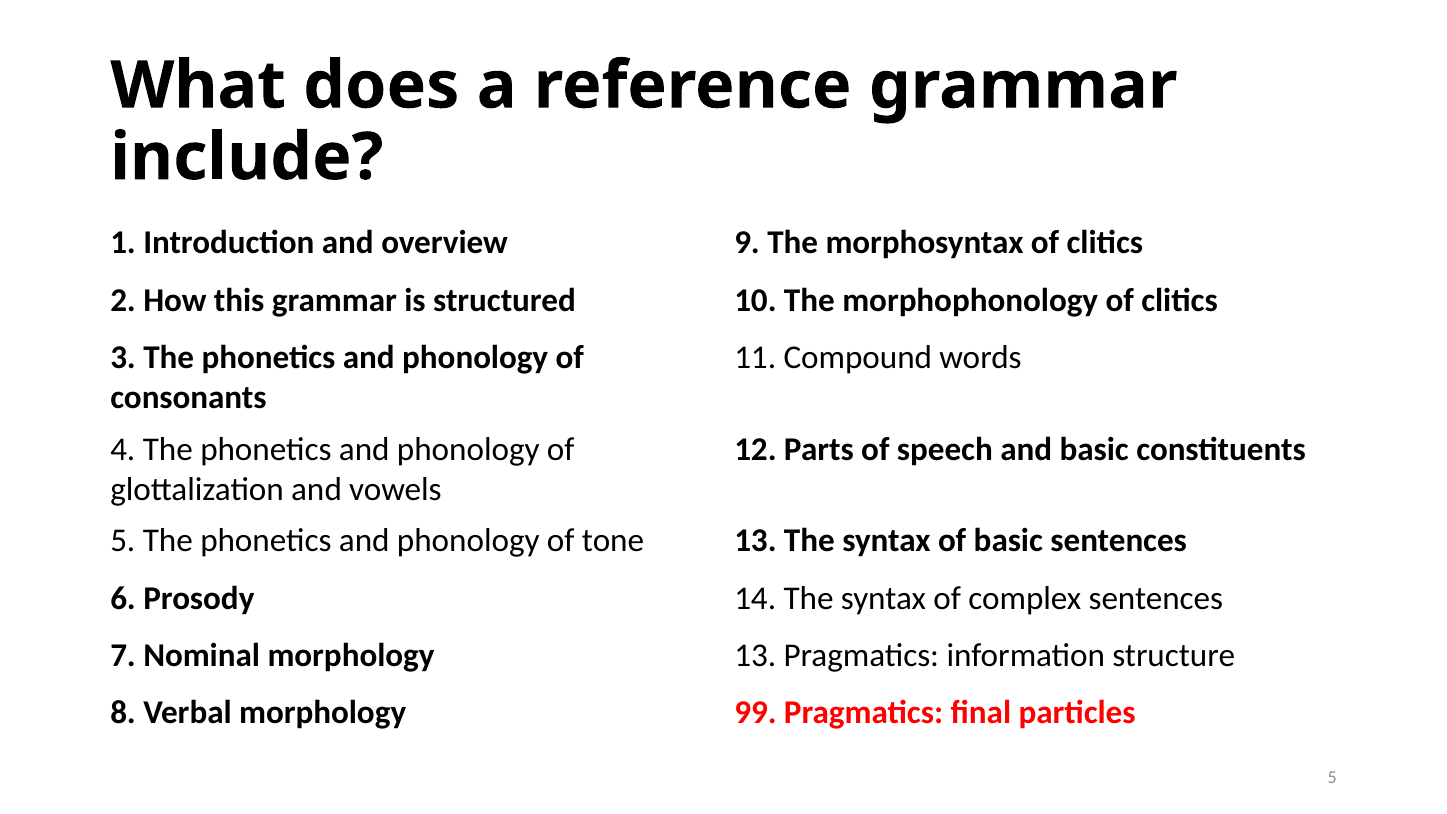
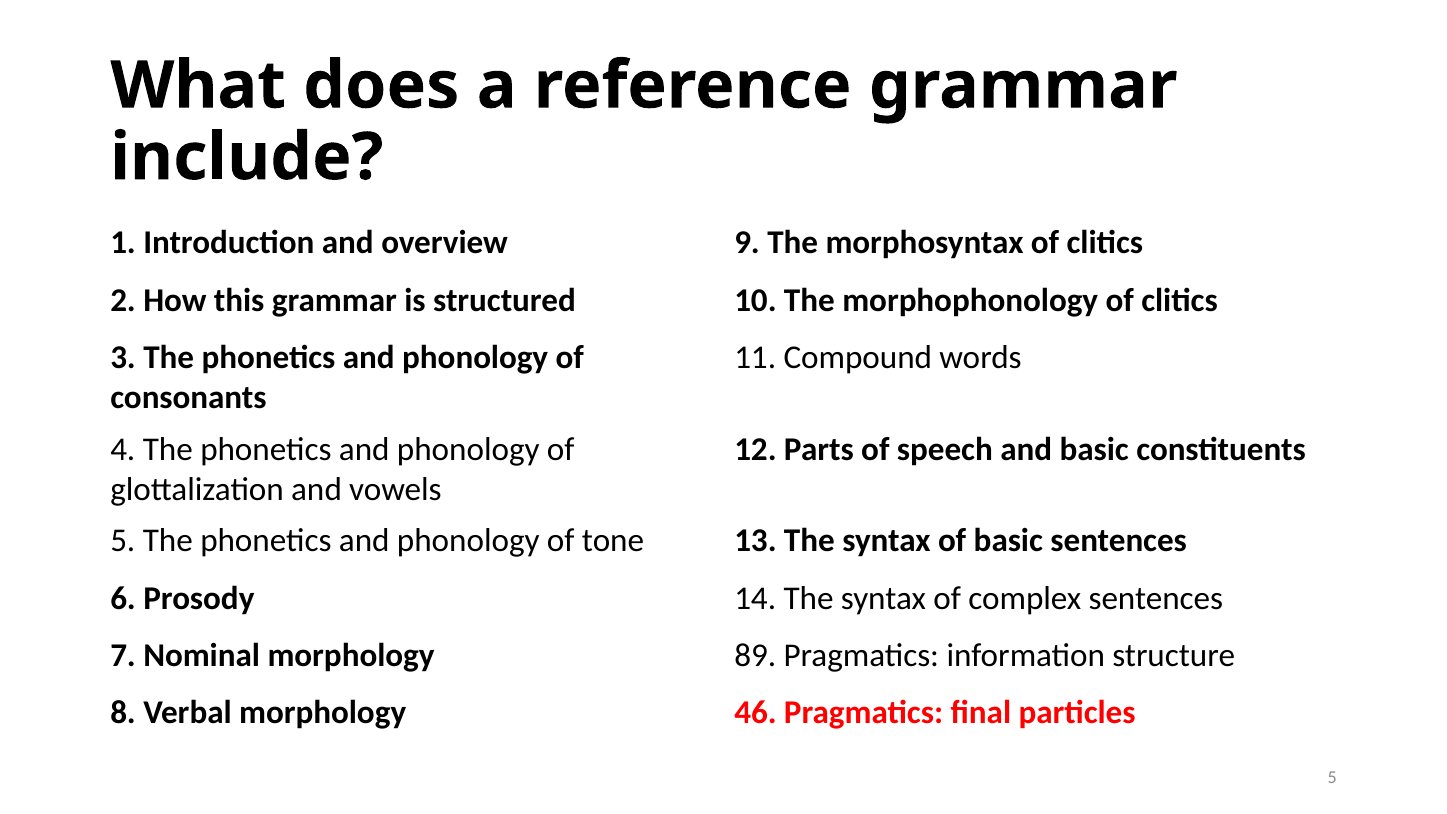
morphology 13: 13 -> 89
99: 99 -> 46
